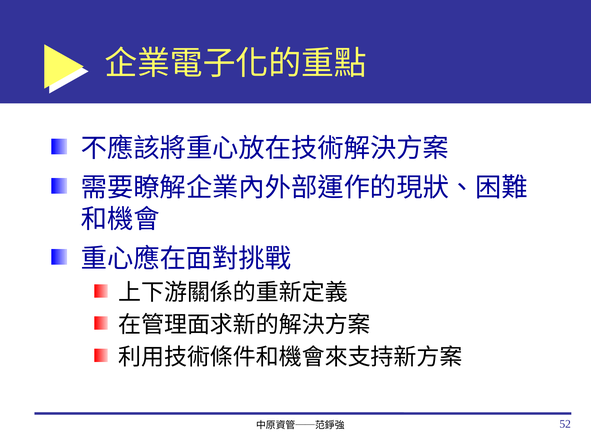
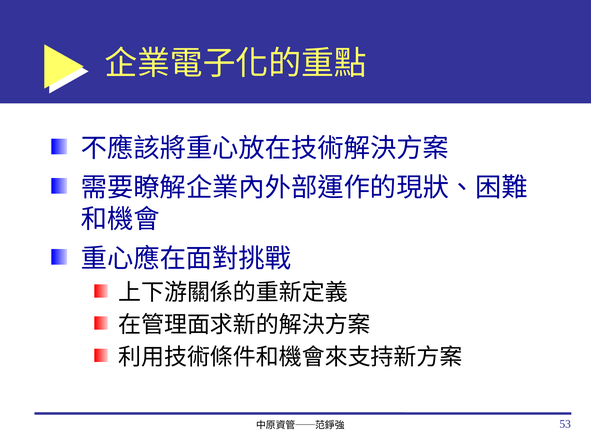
52: 52 -> 53
